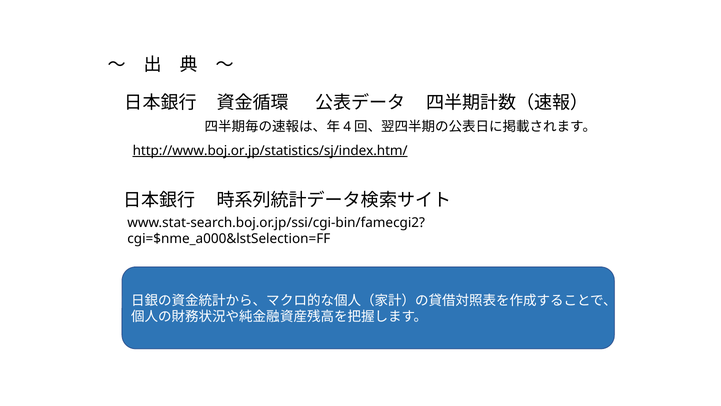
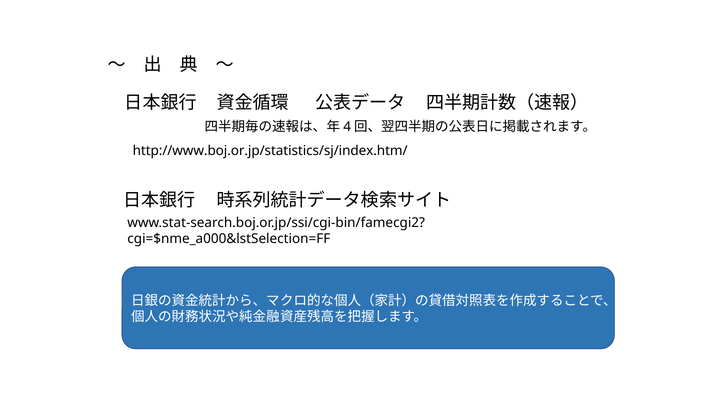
http://www.boj.or.jp/statistics/sj/index.htm/ underline: present -> none
